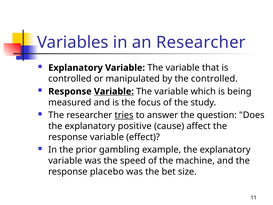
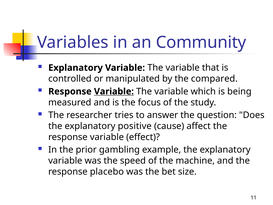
an Researcher: Researcher -> Community
the controlled: controlled -> compared
tries underline: present -> none
